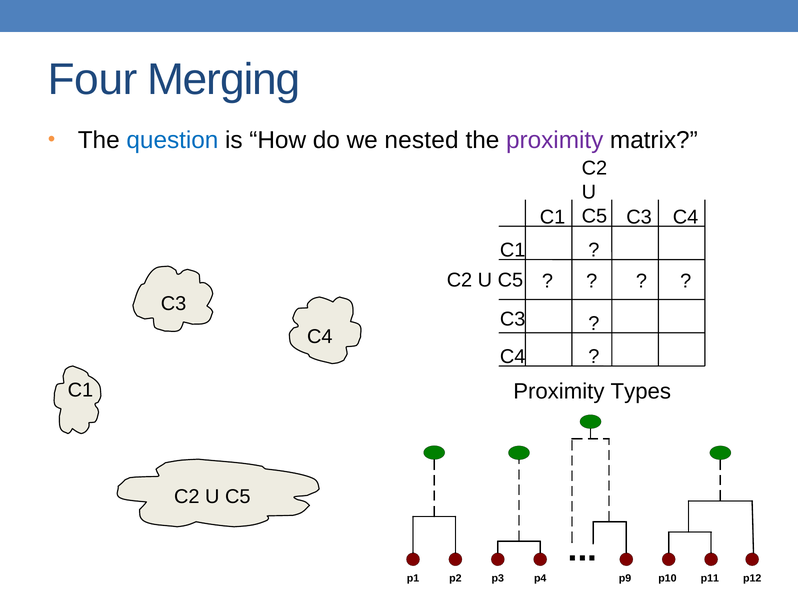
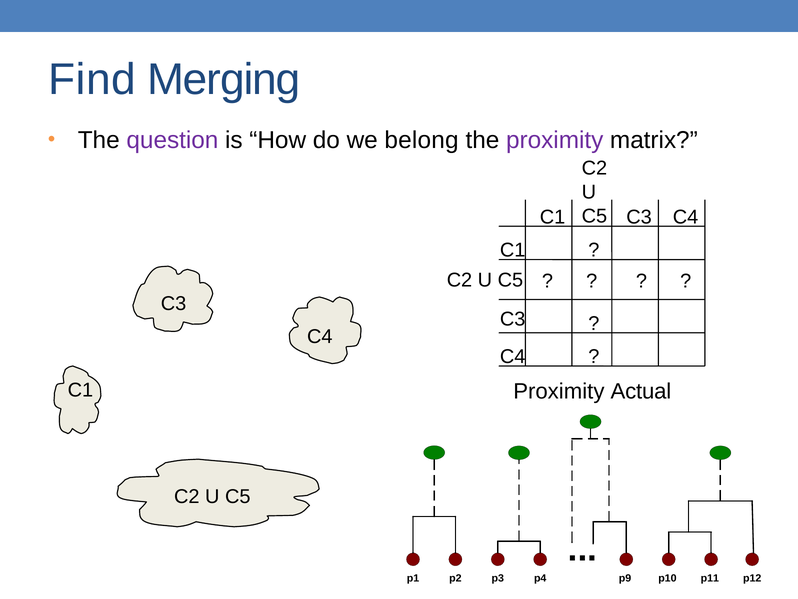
Four: Four -> Find
question colour: blue -> purple
nested: nested -> belong
Types: Types -> Actual
